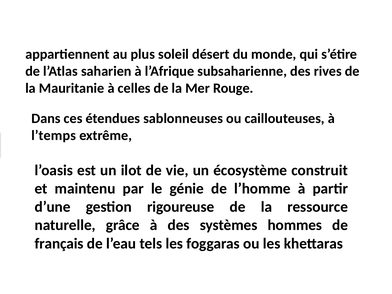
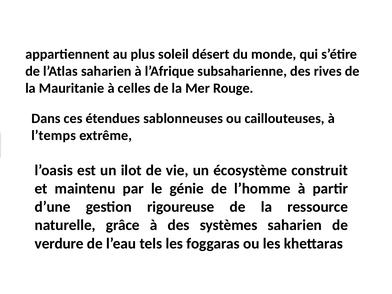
systèmes hommes: hommes -> saharien
français: français -> verdure
